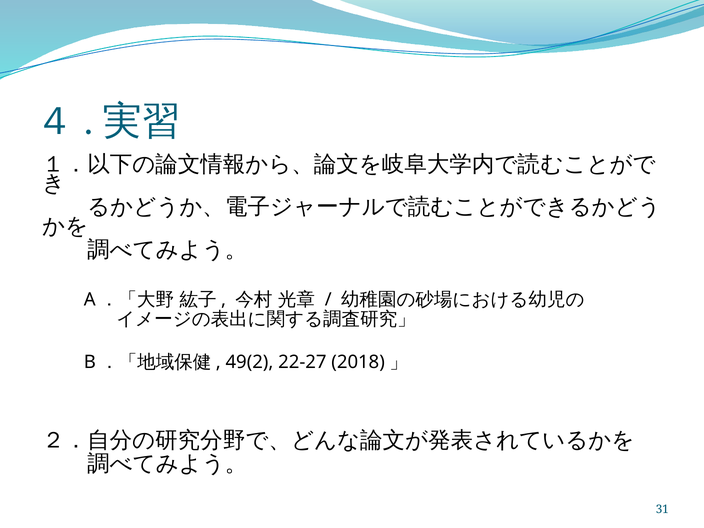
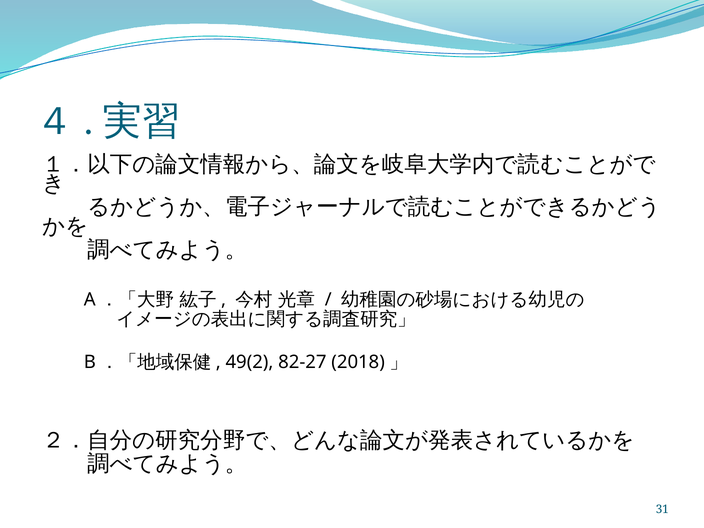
22-27: 22-27 -> 82-27
